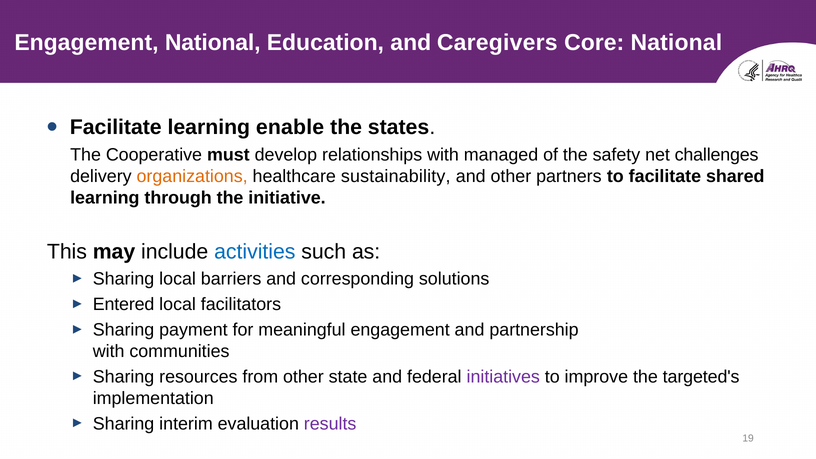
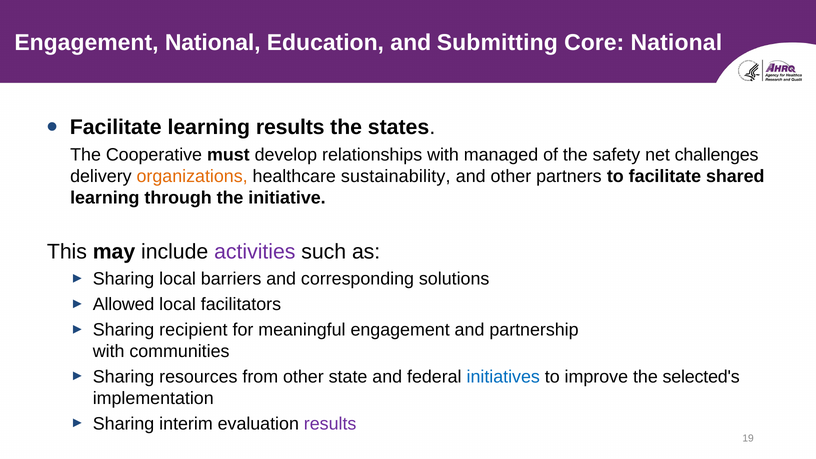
Caregivers: Caregivers -> Submitting
learning enable: enable -> results
activities colour: blue -> purple
Entered: Entered -> Allowed
payment: payment -> recipient
initiatives colour: purple -> blue
targeted's: targeted's -> selected's
